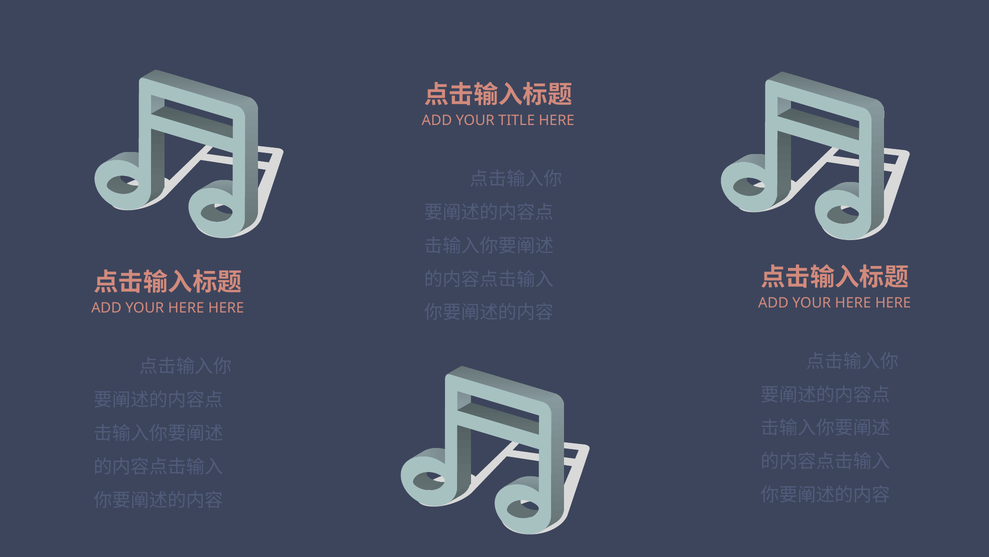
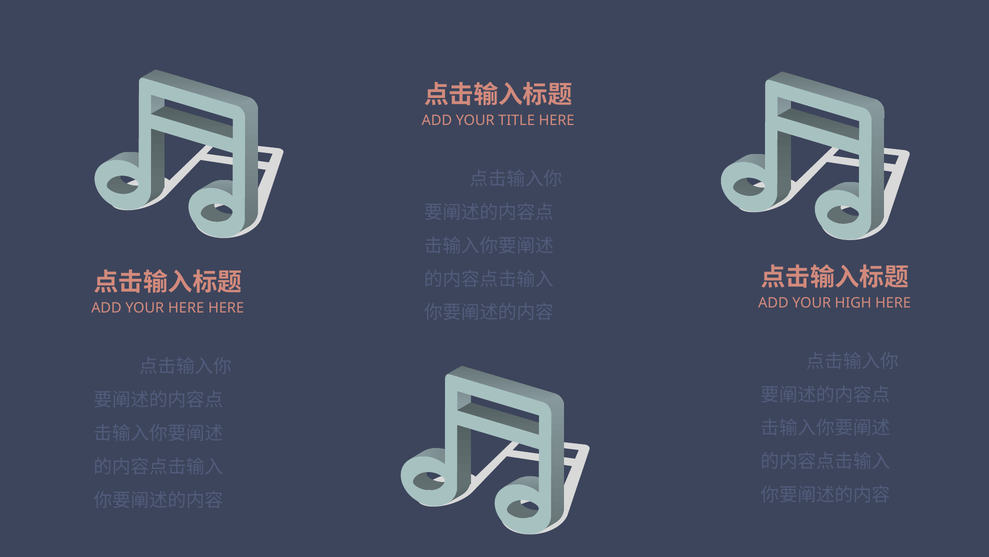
HERE at (853, 303): HERE -> HIGH
